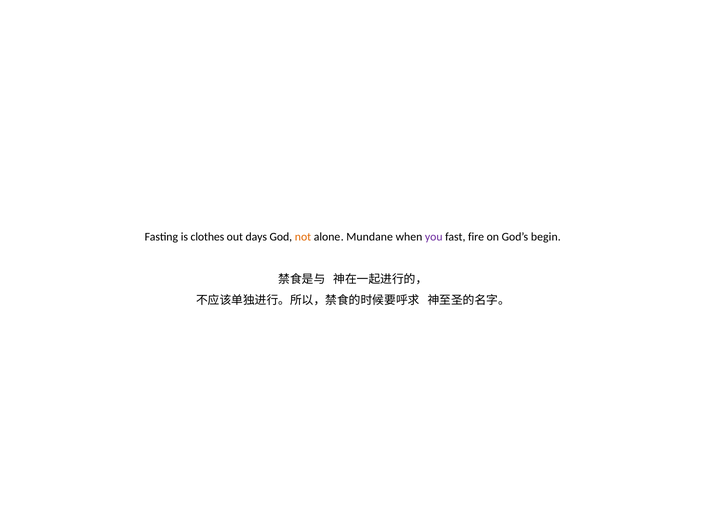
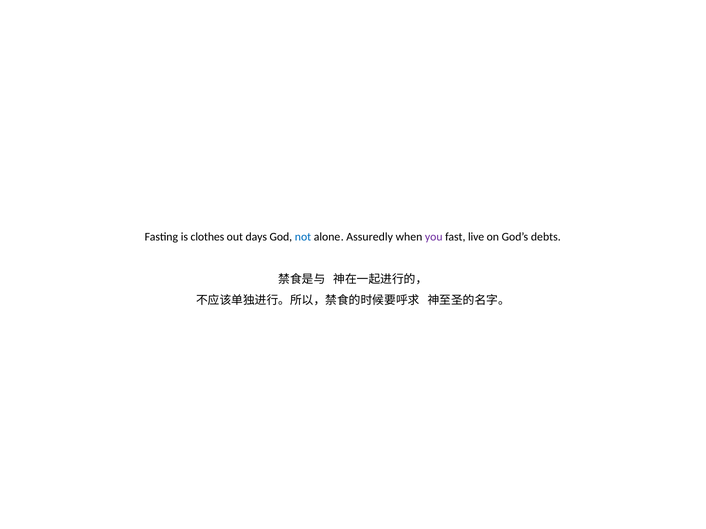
not colour: orange -> blue
Mundane: Mundane -> Assuredly
fire: fire -> live
begin: begin -> debts
